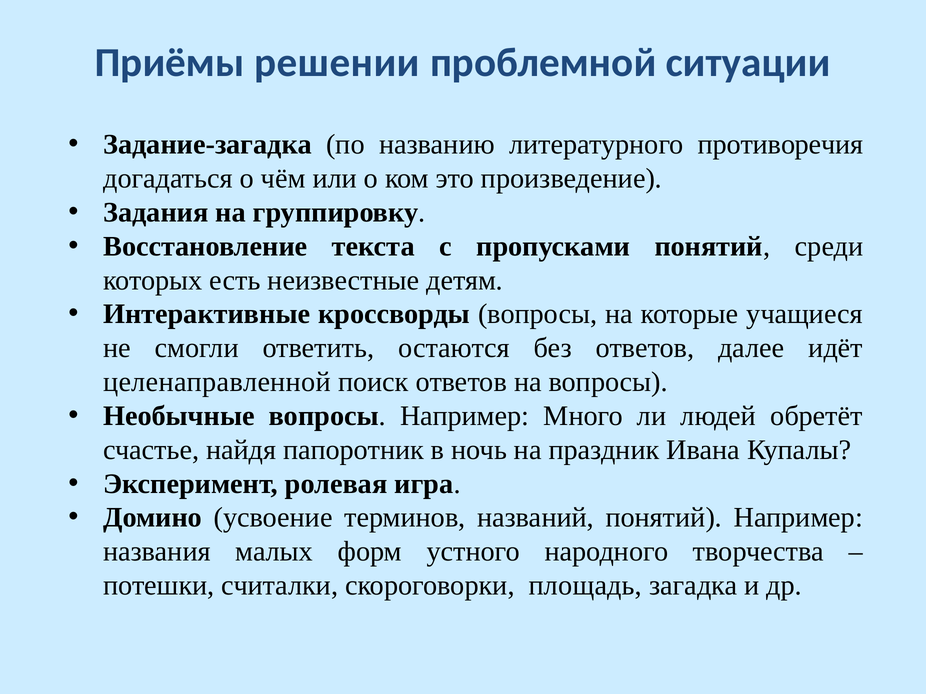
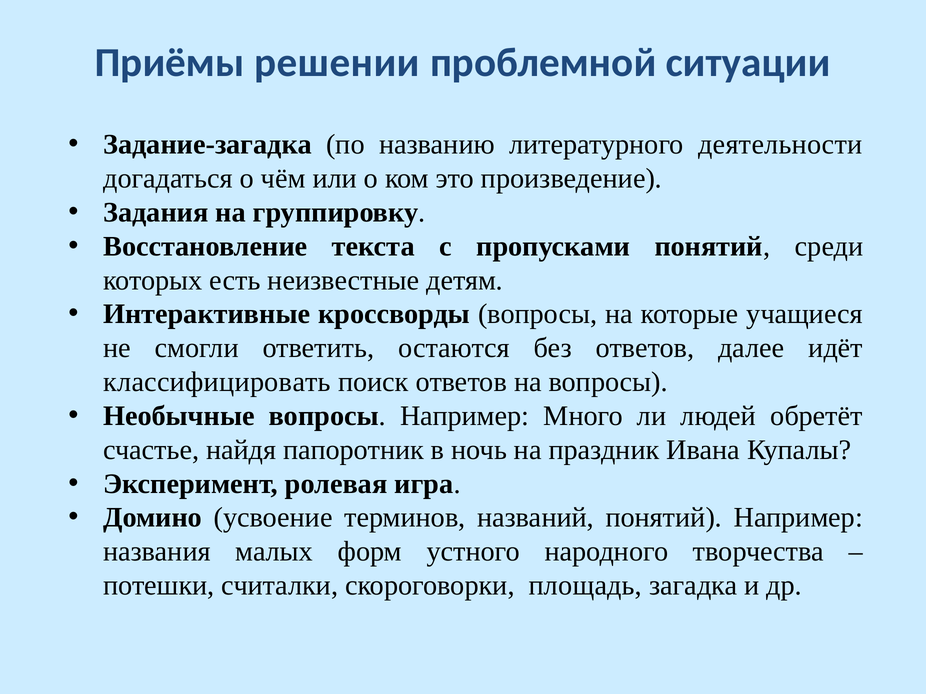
противоречия: противоречия -> деятельности
целенаправленной: целенаправленной -> классифицировать
